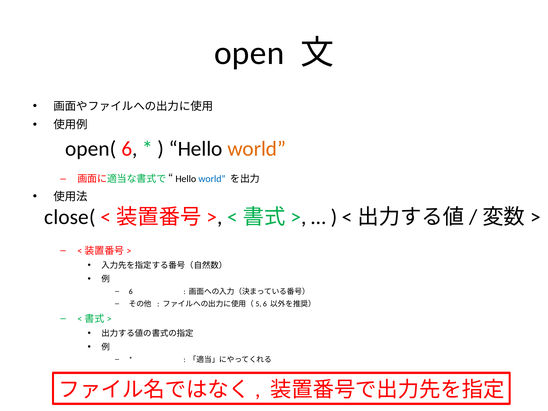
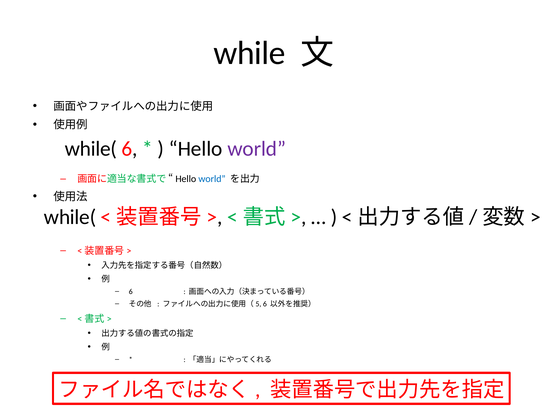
open: open -> while
open( at (91, 149): open( -> while(
world at (257, 149) colour: orange -> purple
close( at (70, 217): close( -> while(
